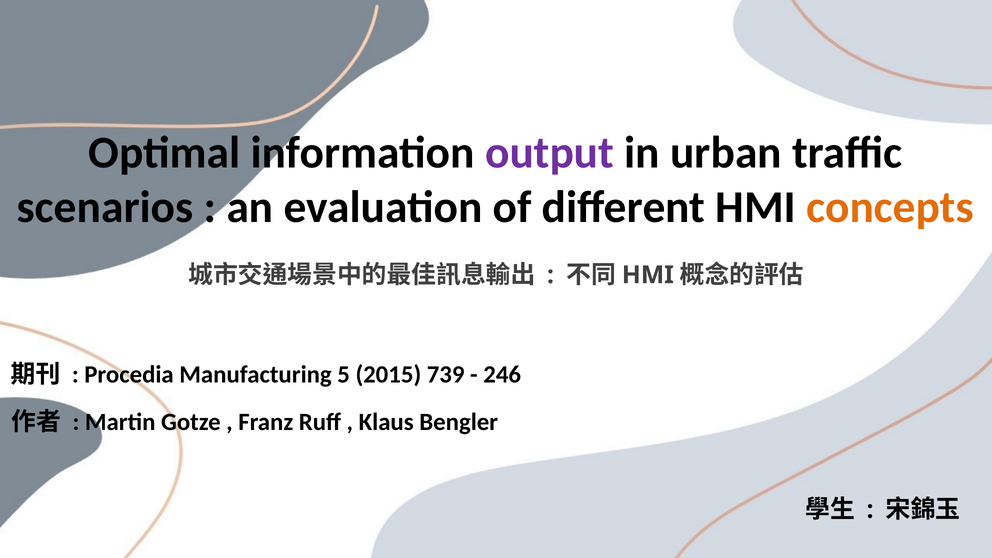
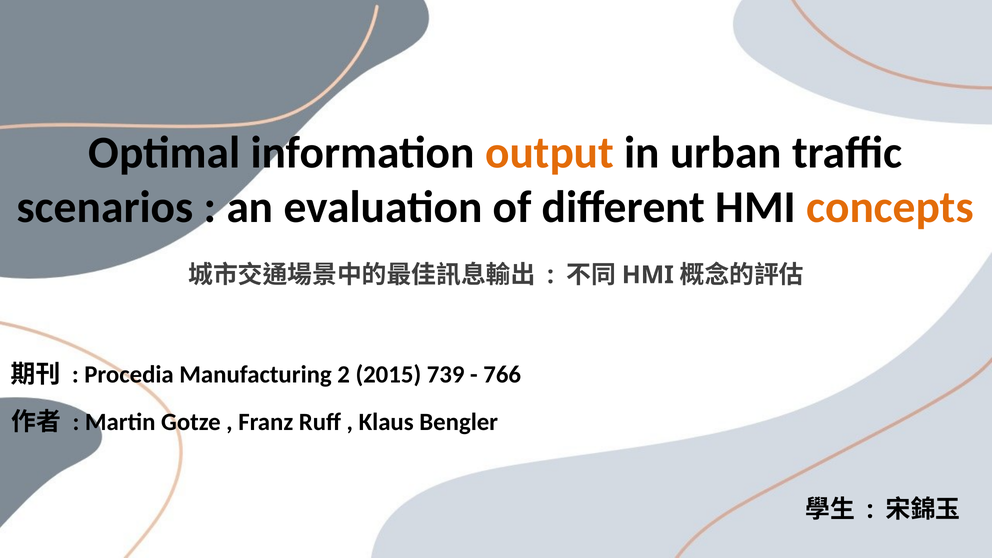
output colour: purple -> orange
5: 5 -> 2
246: 246 -> 766
